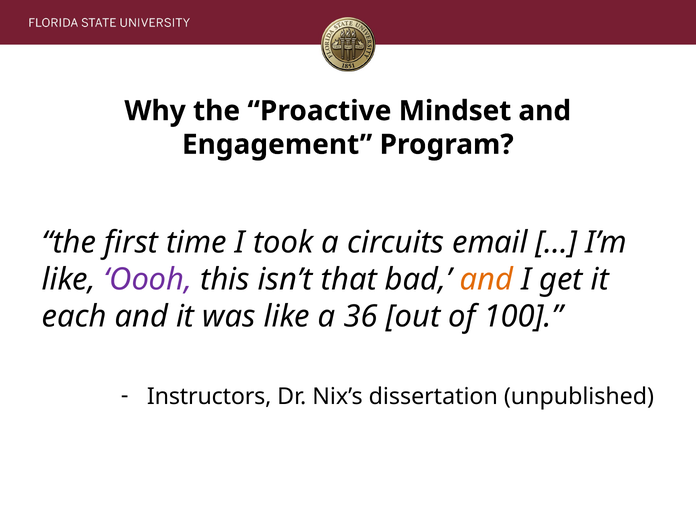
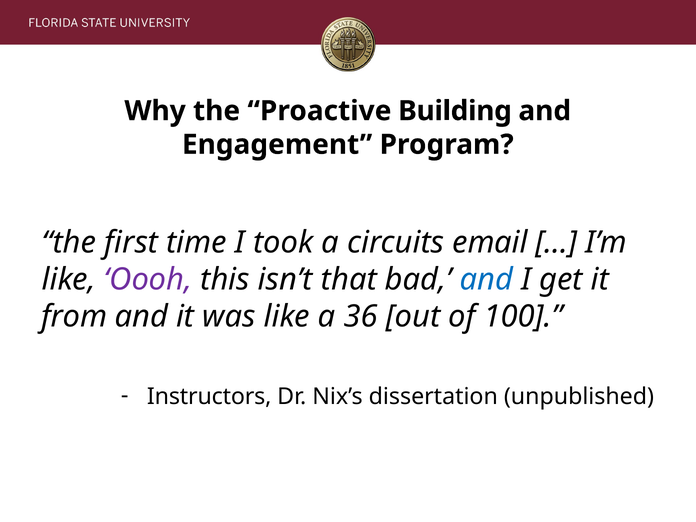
Mindset: Mindset -> Building
and at (486, 280) colour: orange -> blue
each: each -> from
